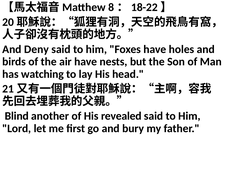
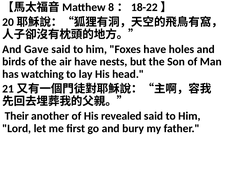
Deny: Deny -> Gave
Blind: Blind -> Their
